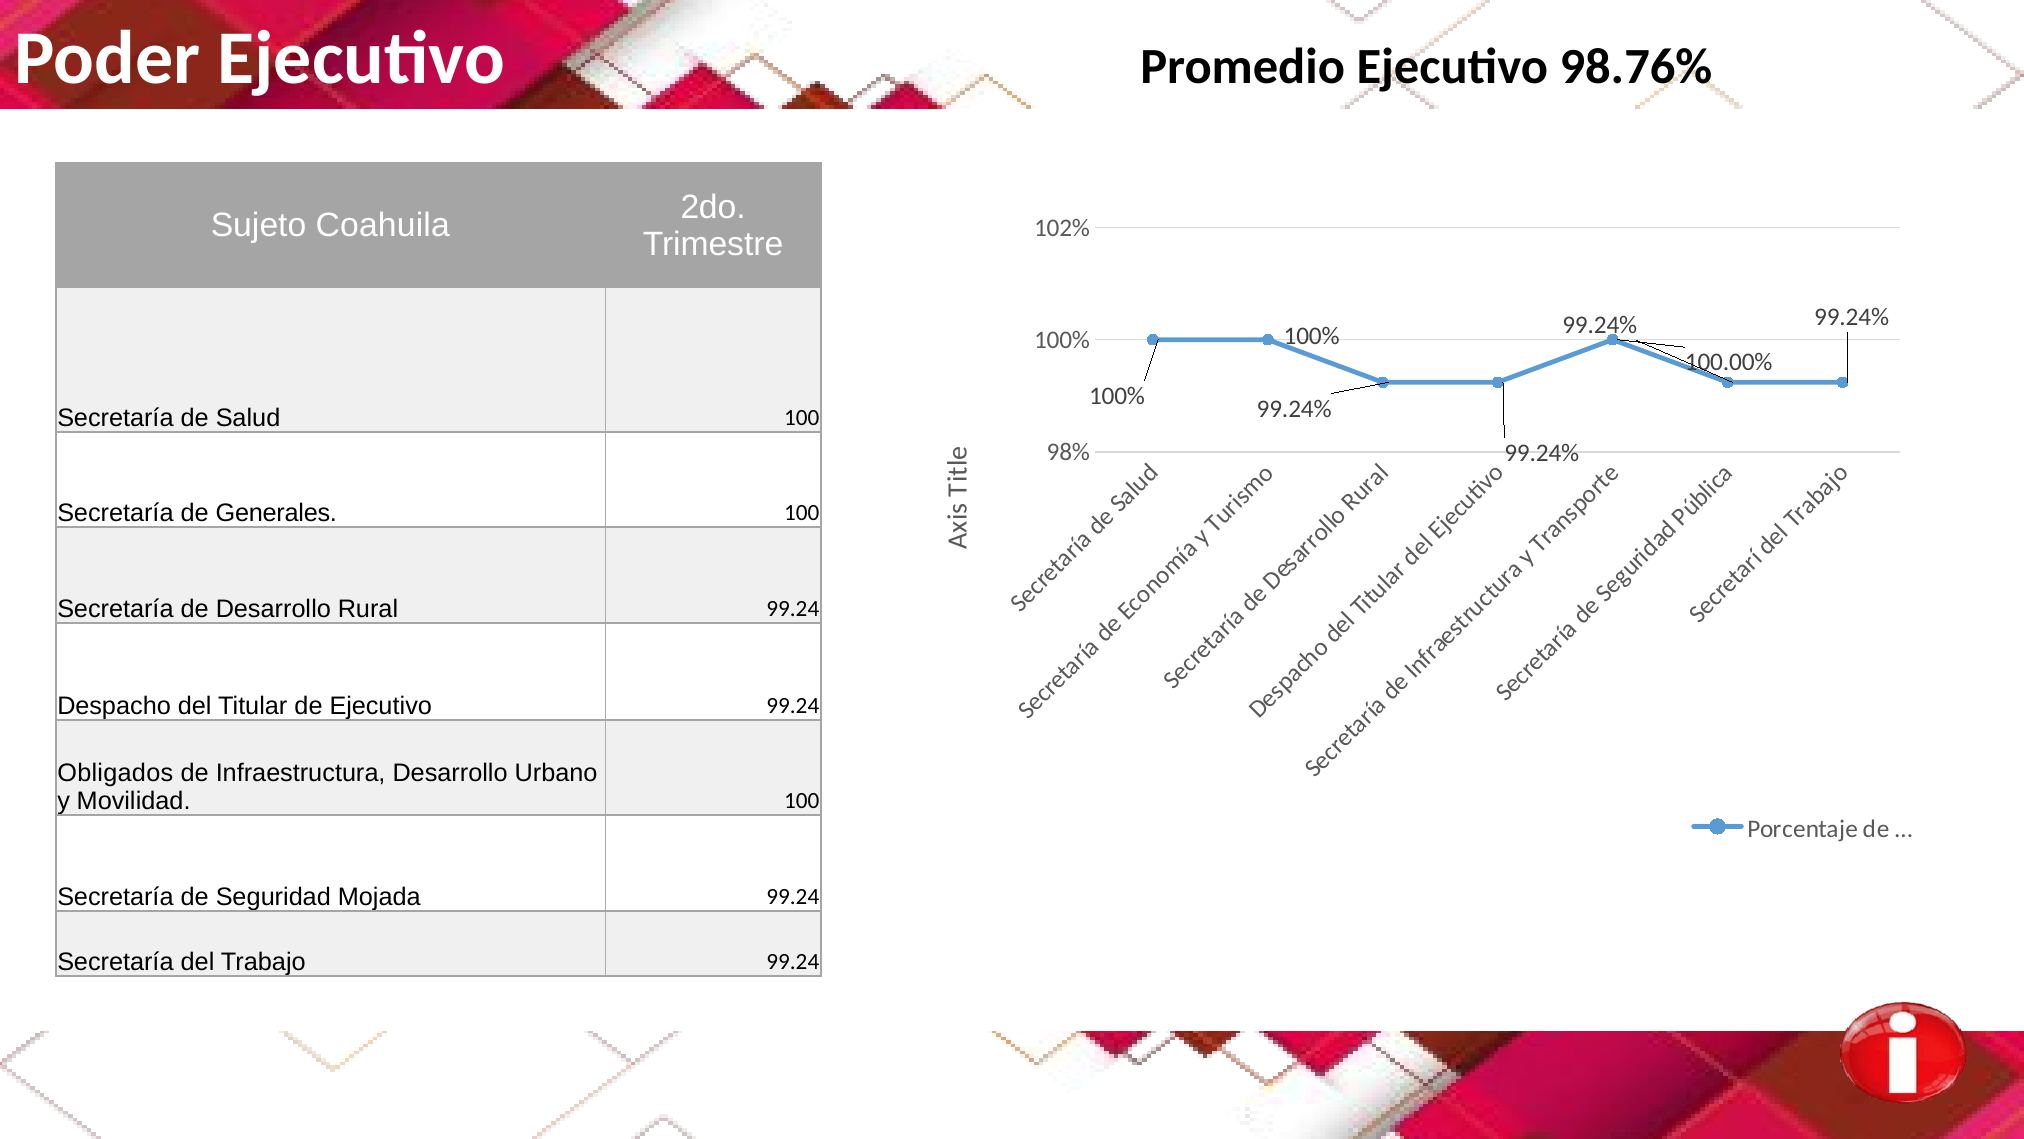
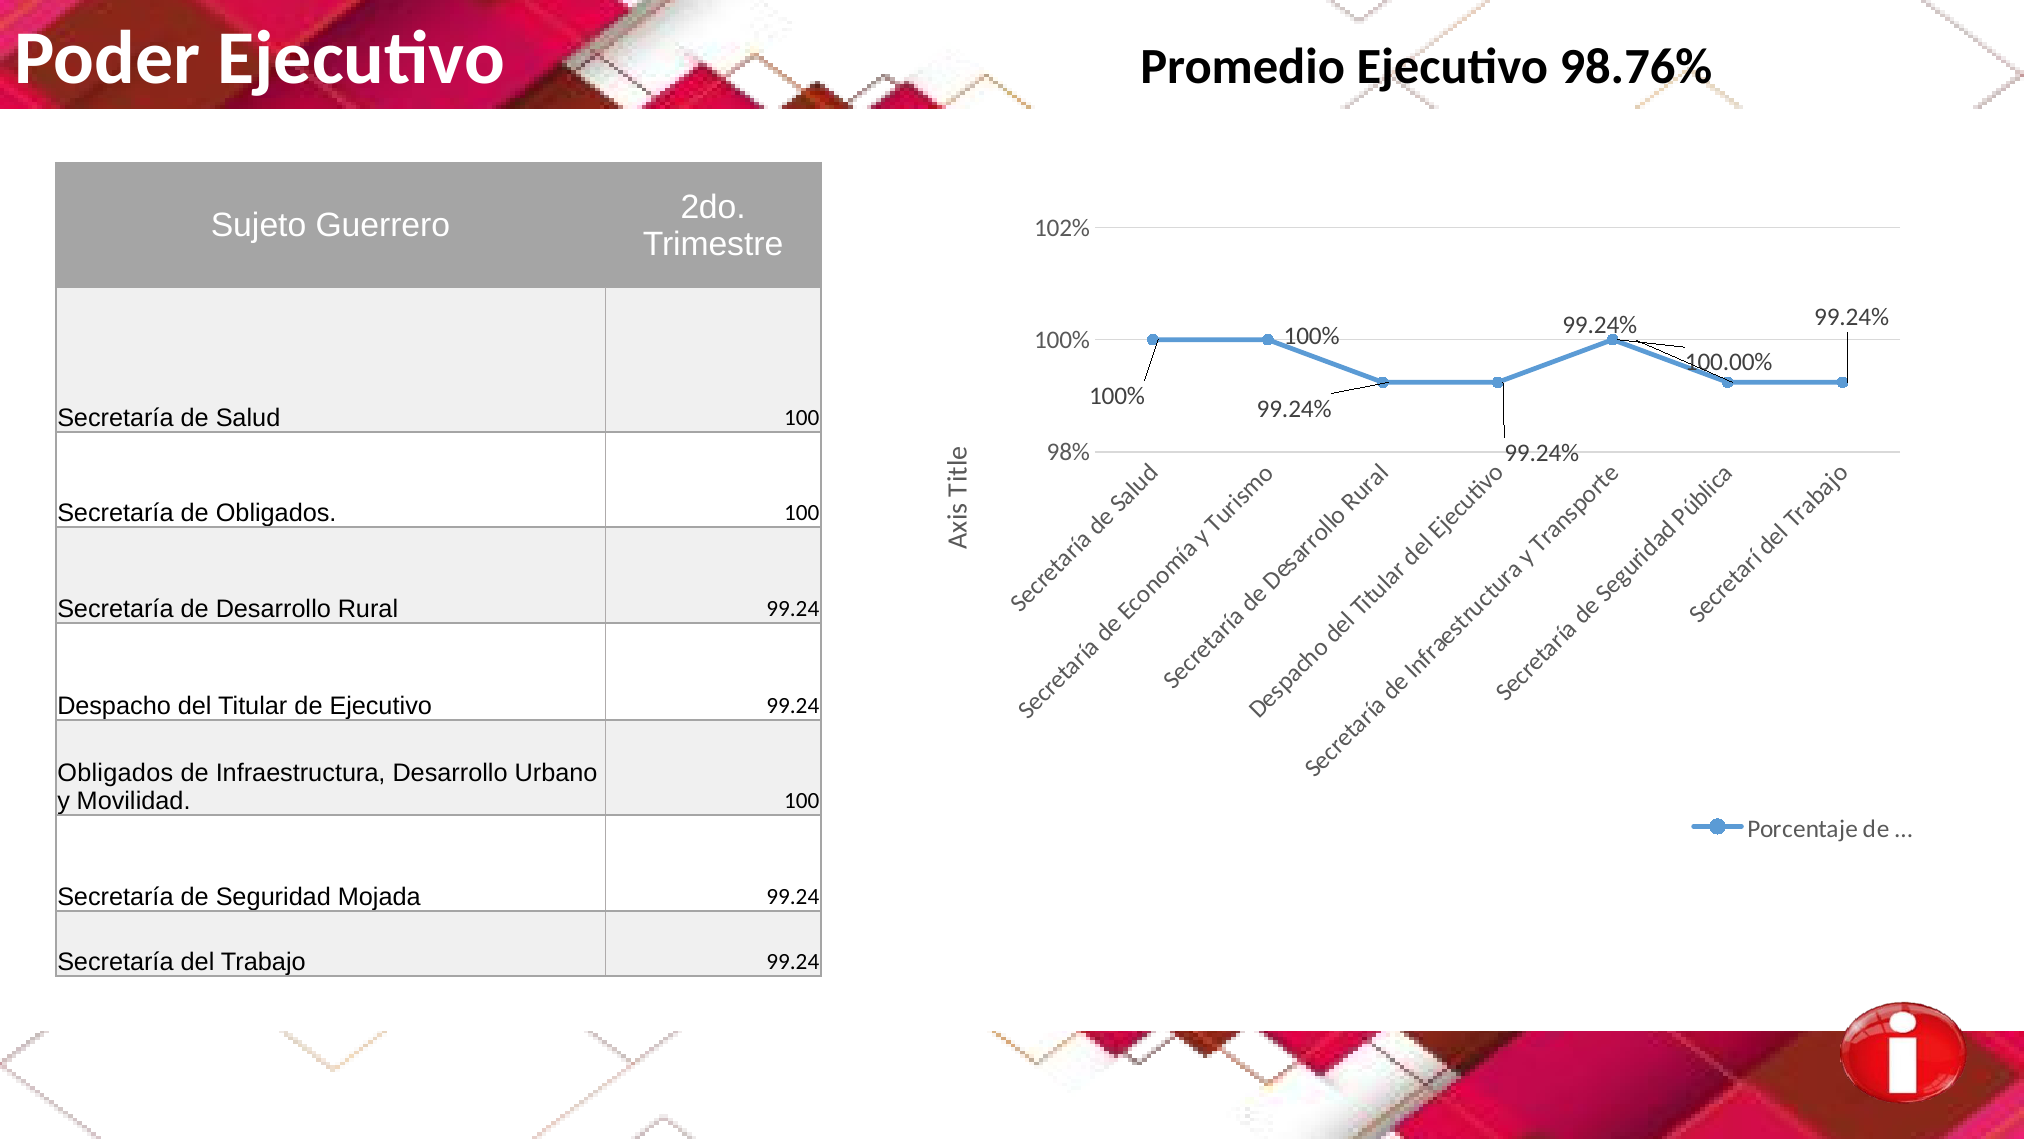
Coahuila: Coahuila -> Guerrero
de Generales: Generales -> Obligados
